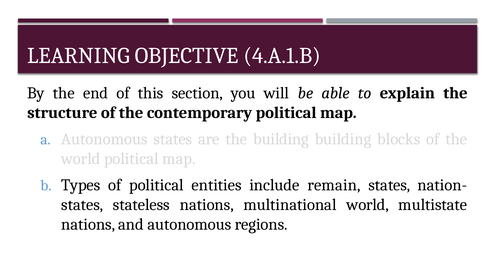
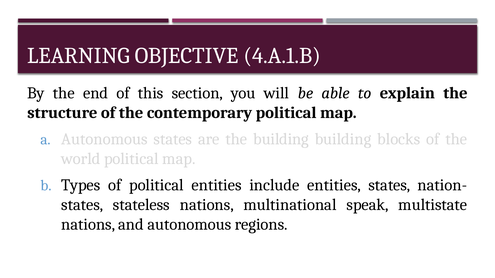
include remain: remain -> entities
multinational world: world -> speak
